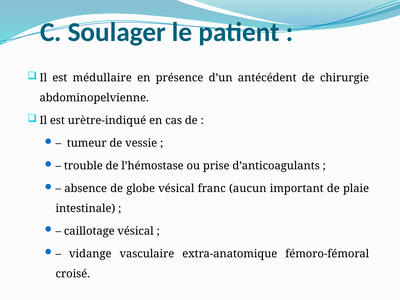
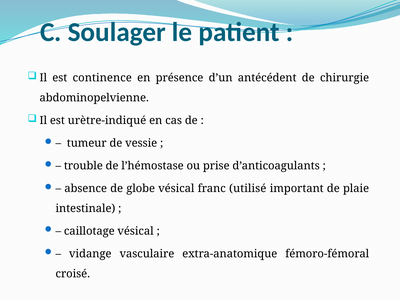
médullaire: médullaire -> continence
aucun: aucun -> utilisé
